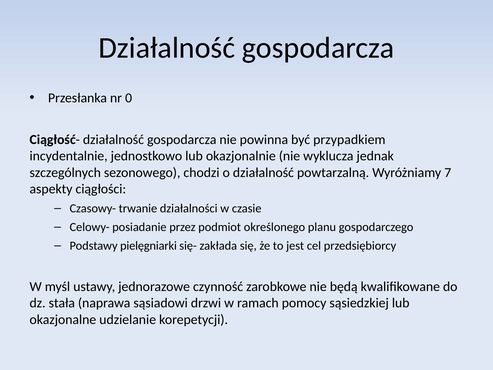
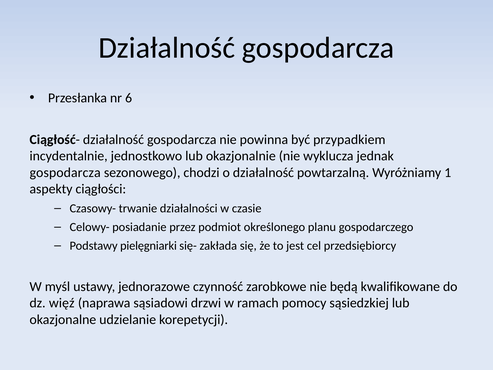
0: 0 -> 6
szczególnych at (65, 172): szczególnych -> gospodarcza
7: 7 -> 1
stała: stała -> więź
